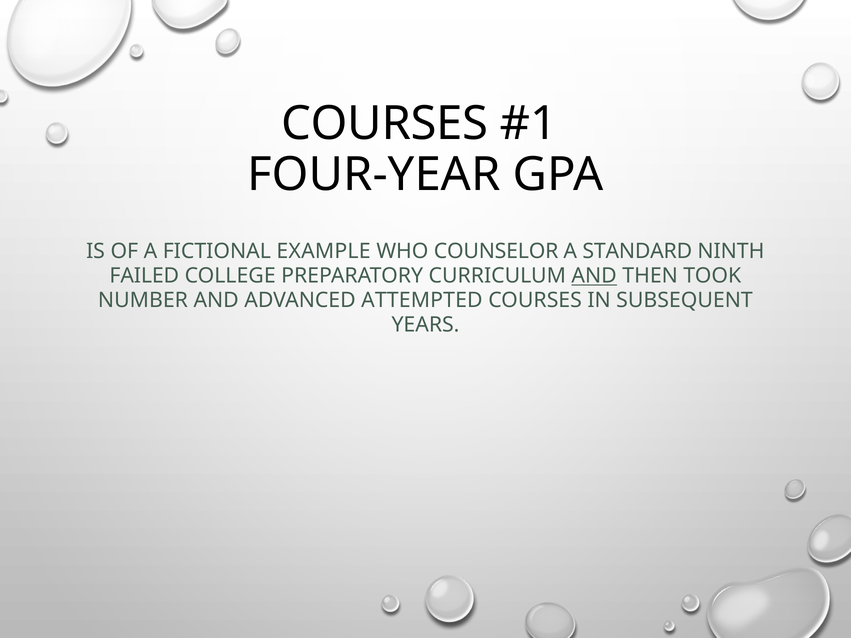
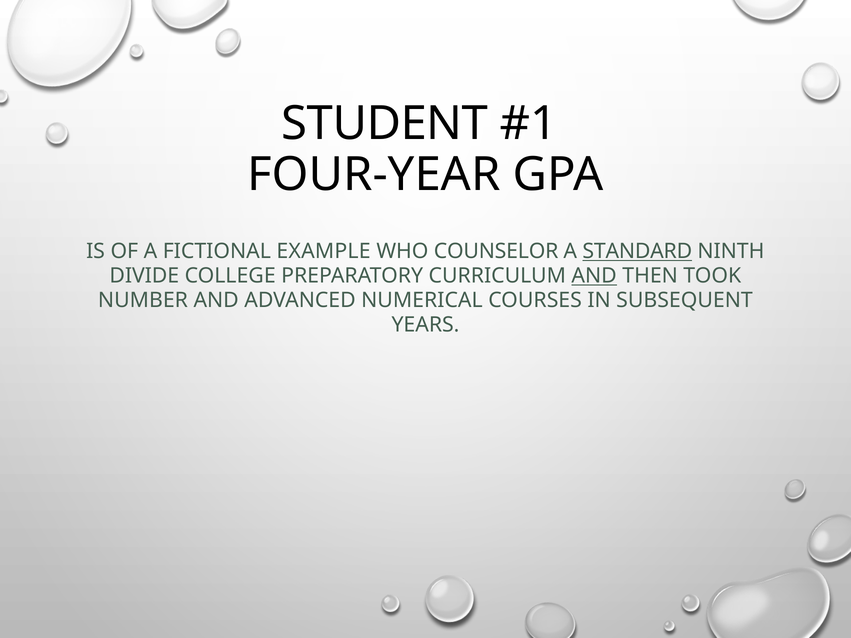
COURSES at (385, 124): COURSES -> STUDENT
STANDARD underline: none -> present
FAILED: FAILED -> DIVIDE
ATTEMPTED: ATTEMPTED -> NUMERICAL
